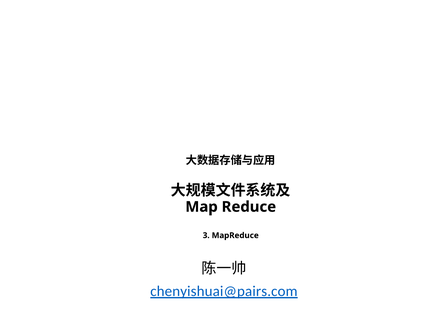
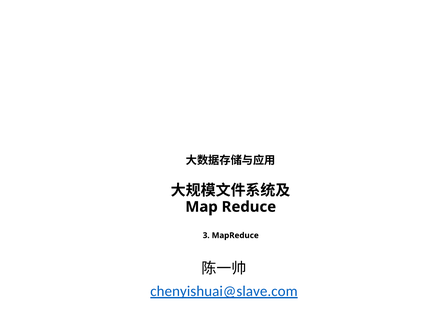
chenyishuai@pairs.com: chenyishuai@pairs.com -> chenyishuai@slave.com
